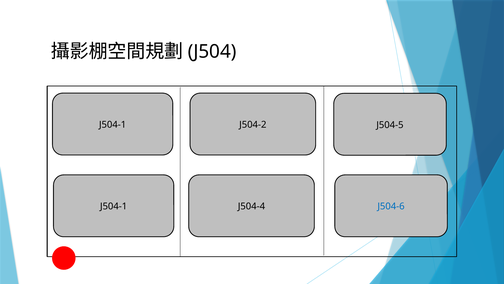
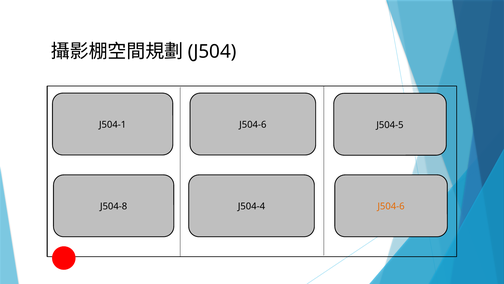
J504-1 J504-2: J504-2 -> J504-6
J504-1 at (114, 206): J504-1 -> J504-8
J504-6 at (391, 206) colour: blue -> orange
